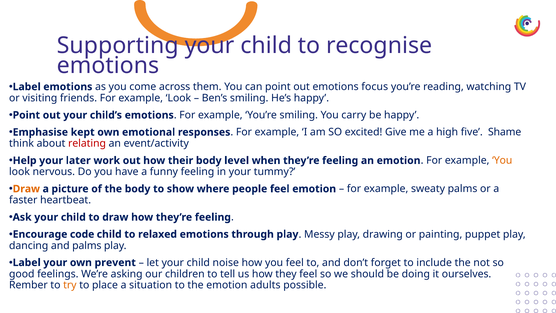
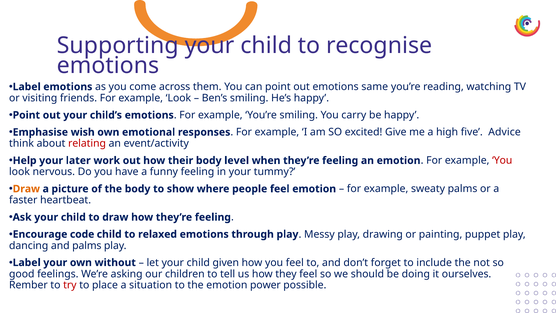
focus: focus -> same
kept: kept -> wish
Shame: Shame -> Advice
You at (502, 160) colour: orange -> red
prevent: prevent -> without
noise: noise -> given
try colour: orange -> red
adults: adults -> power
